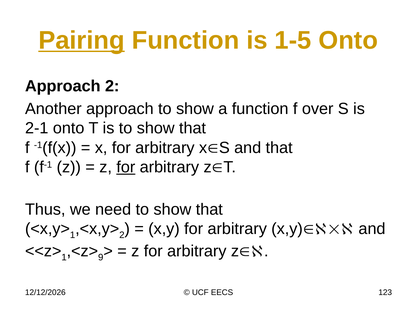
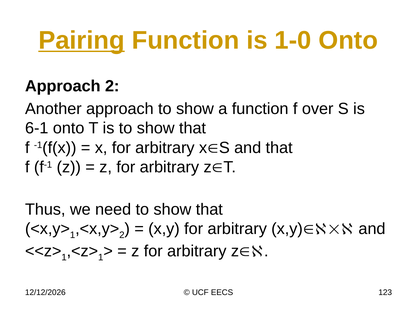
1-5: 1-5 -> 1-0
2-1: 2-1 -> 6-1
for at (126, 167) underline: present -> none
9 at (101, 257): 9 -> 1
